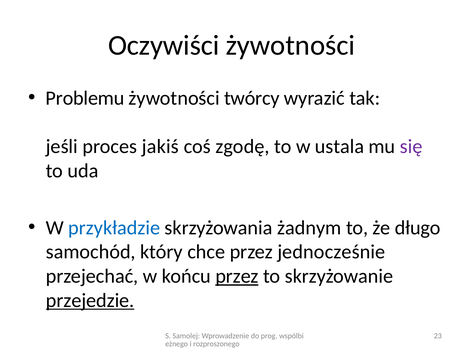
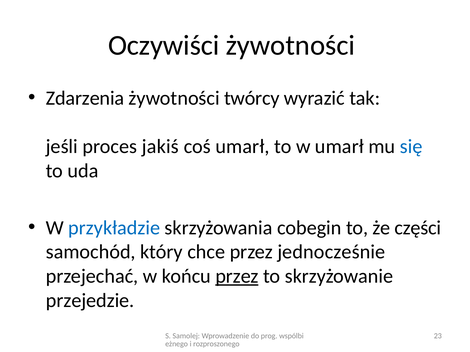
Problemu: Problemu -> Zdarzenia
coś zgodę: zgodę -> umarł
w ustala: ustala -> umarł
się colour: purple -> blue
żadnym: żadnym -> cobegin
długo: długo -> części
przejedzie underline: present -> none
